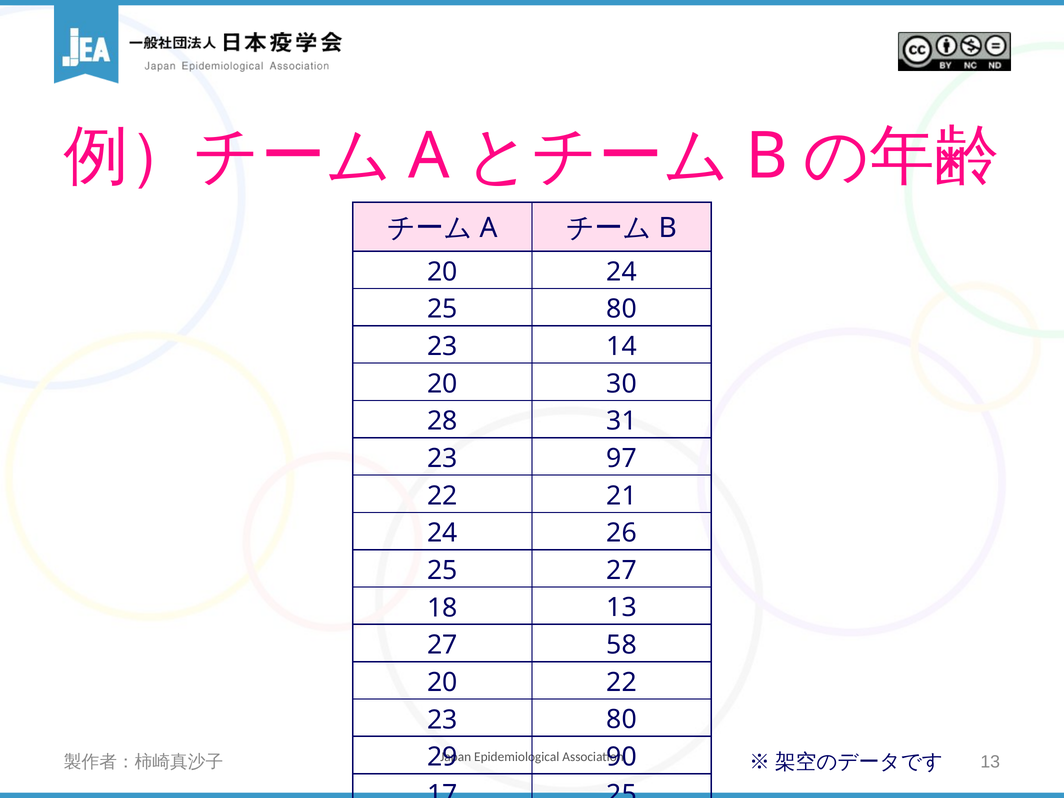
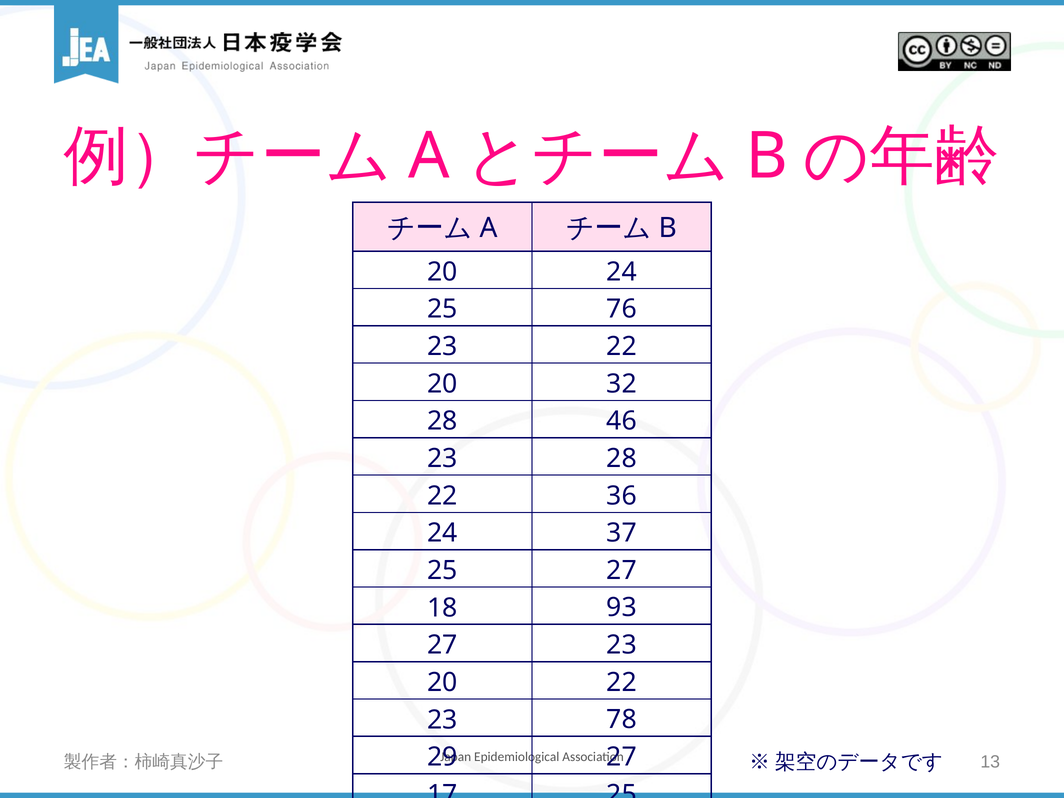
25 80: 80 -> 76
23 14: 14 -> 22
30: 30 -> 32
31: 31 -> 46
23 97: 97 -> 28
21: 21 -> 36
26: 26 -> 37
18 13: 13 -> 93
27 58: 58 -> 23
23 80: 80 -> 78
90 at (622, 757): 90 -> 27
